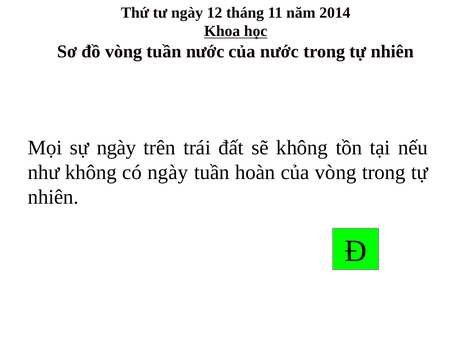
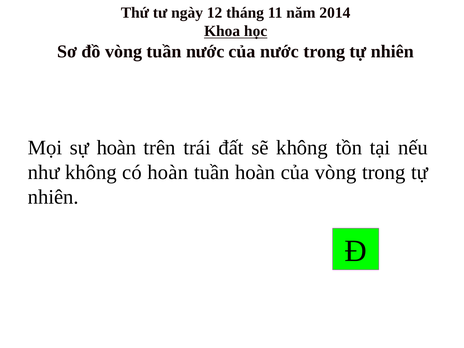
sự ngày: ngày -> hoàn
có ngày: ngày -> hoàn
